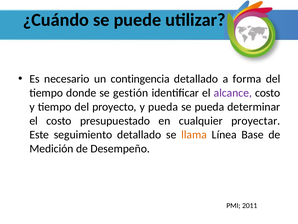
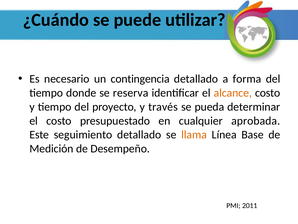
gestión: gestión -> reserva
alcance colour: purple -> orange
y pueda: pueda -> través
proyectar: proyectar -> aprobada
